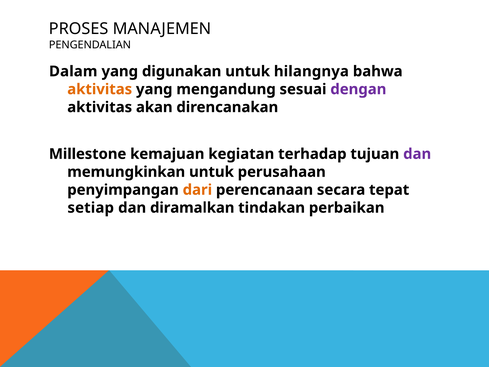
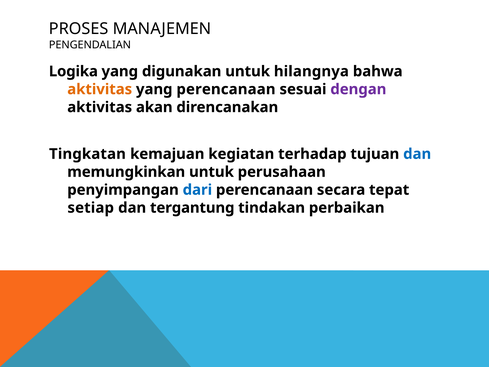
Dalam: Dalam -> Logika
yang mengandung: mengandung -> perencanaan
Millestone: Millestone -> Tingkatan
dan at (417, 154) colour: purple -> blue
dari colour: orange -> blue
diramalkan: diramalkan -> tergantung
